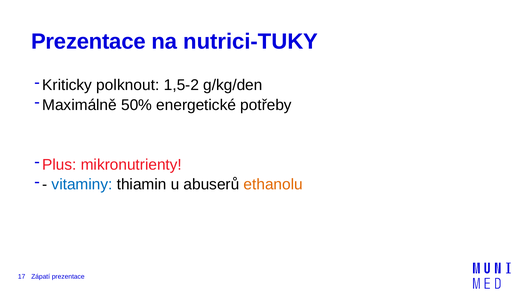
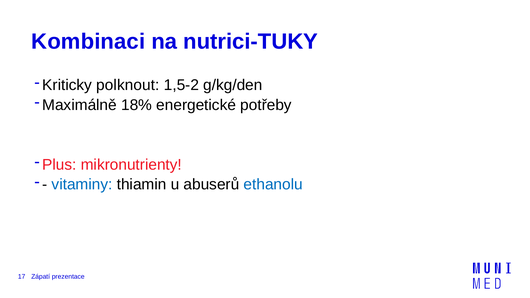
Prezentace at (88, 42): Prezentace -> Kombinaci
50%: 50% -> 18%
ethanolu colour: orange -> blue
